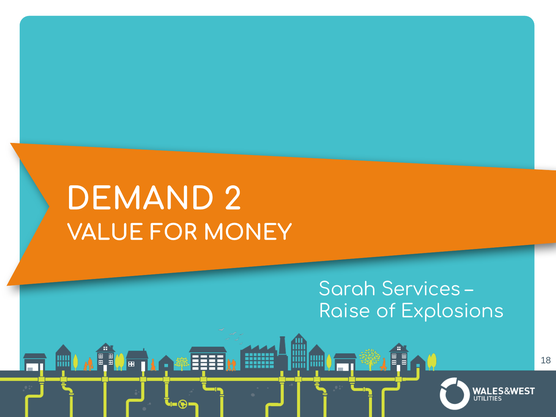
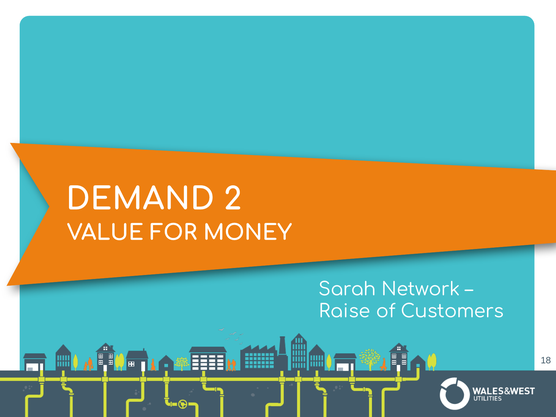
Services: Services -> Network
Explosions: Explosions -> Customers
